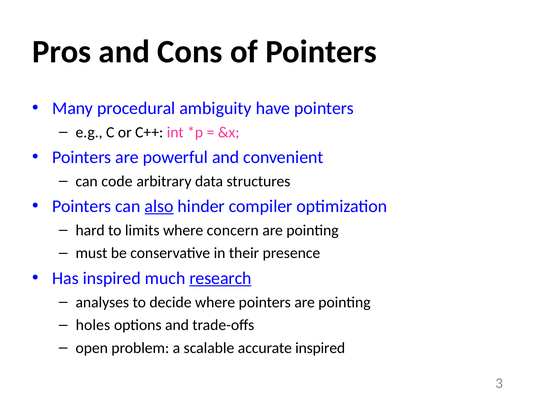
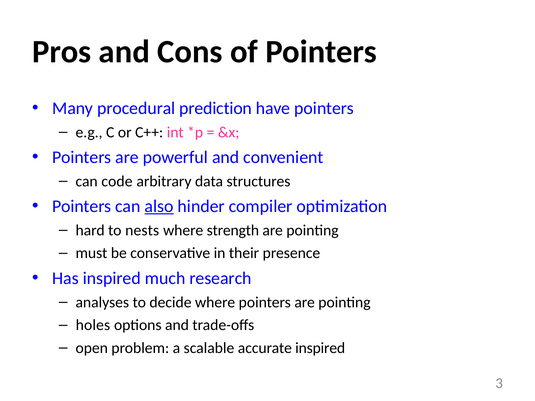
ambiguity: ambiguity -> prediction
limits: limits -> nests
concern: concern -> strength
research underline: present -> none
